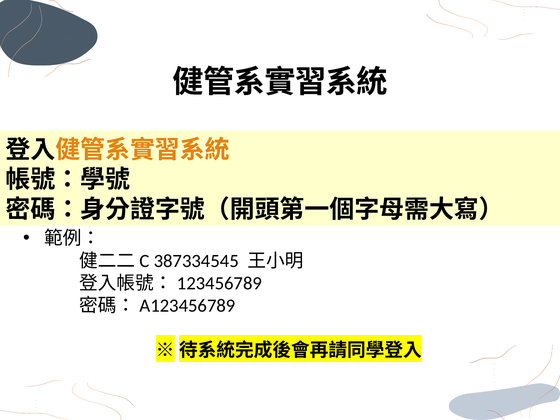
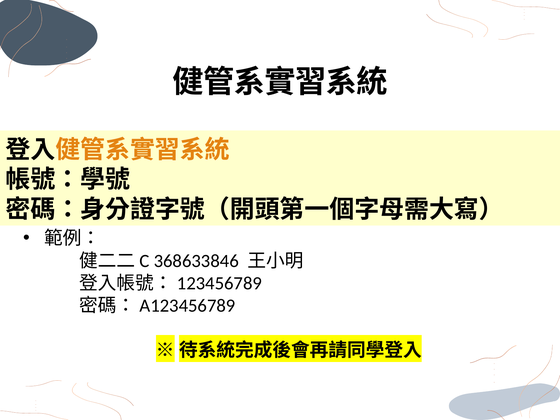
387334545: 387334545 -> 368633846
